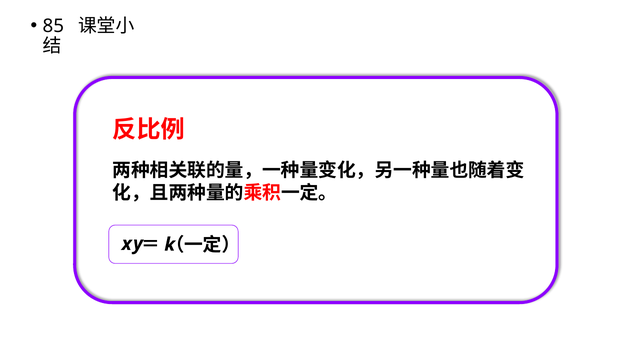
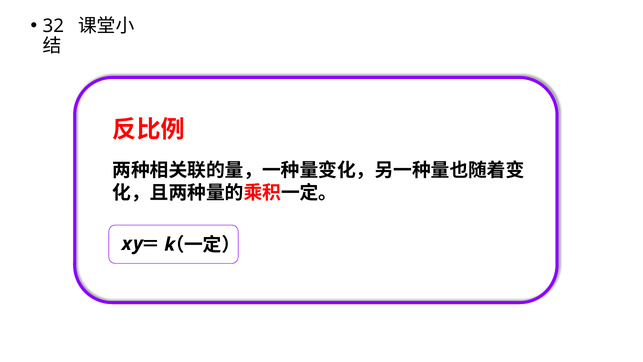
85: 85 -> 32
